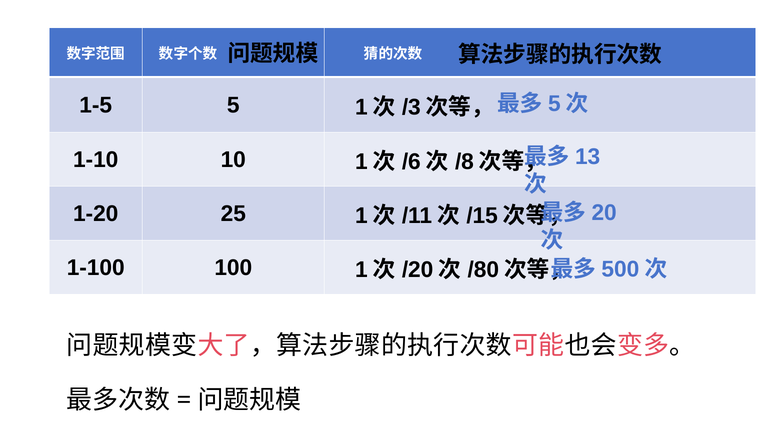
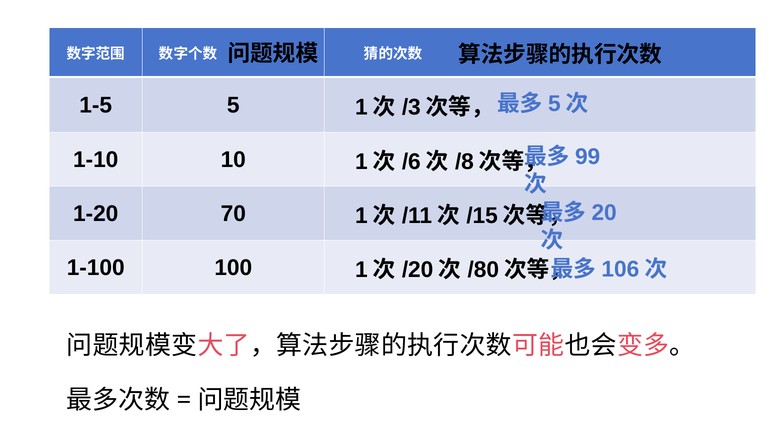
13: 13 -> 99
25: 25 -> 70
500: 500 -> 106
